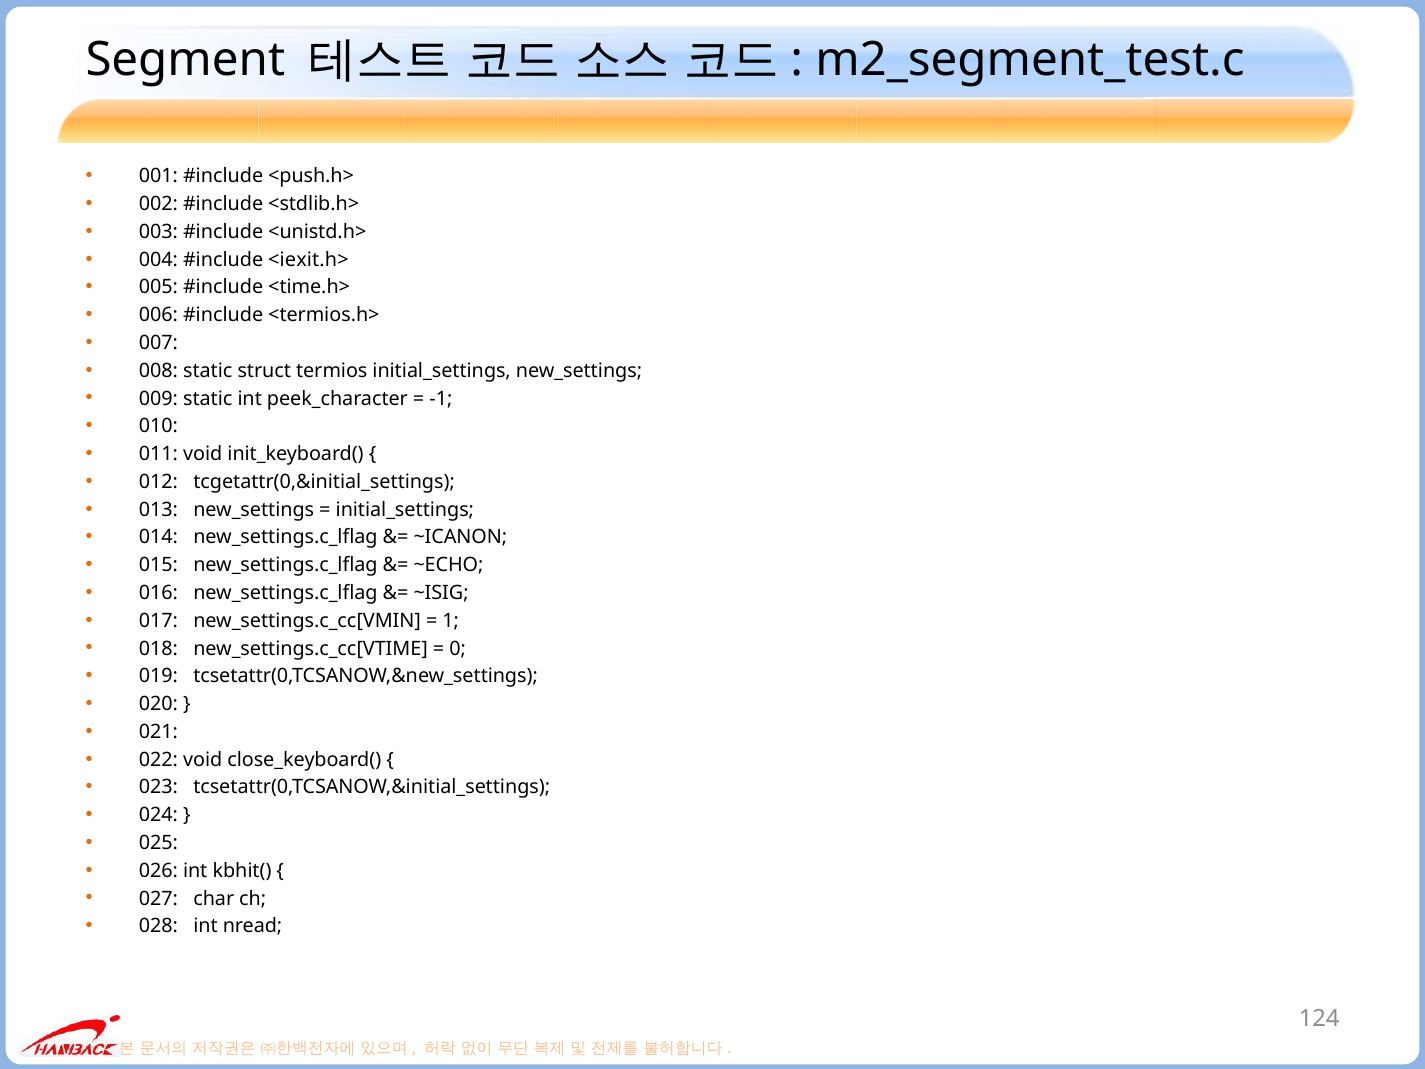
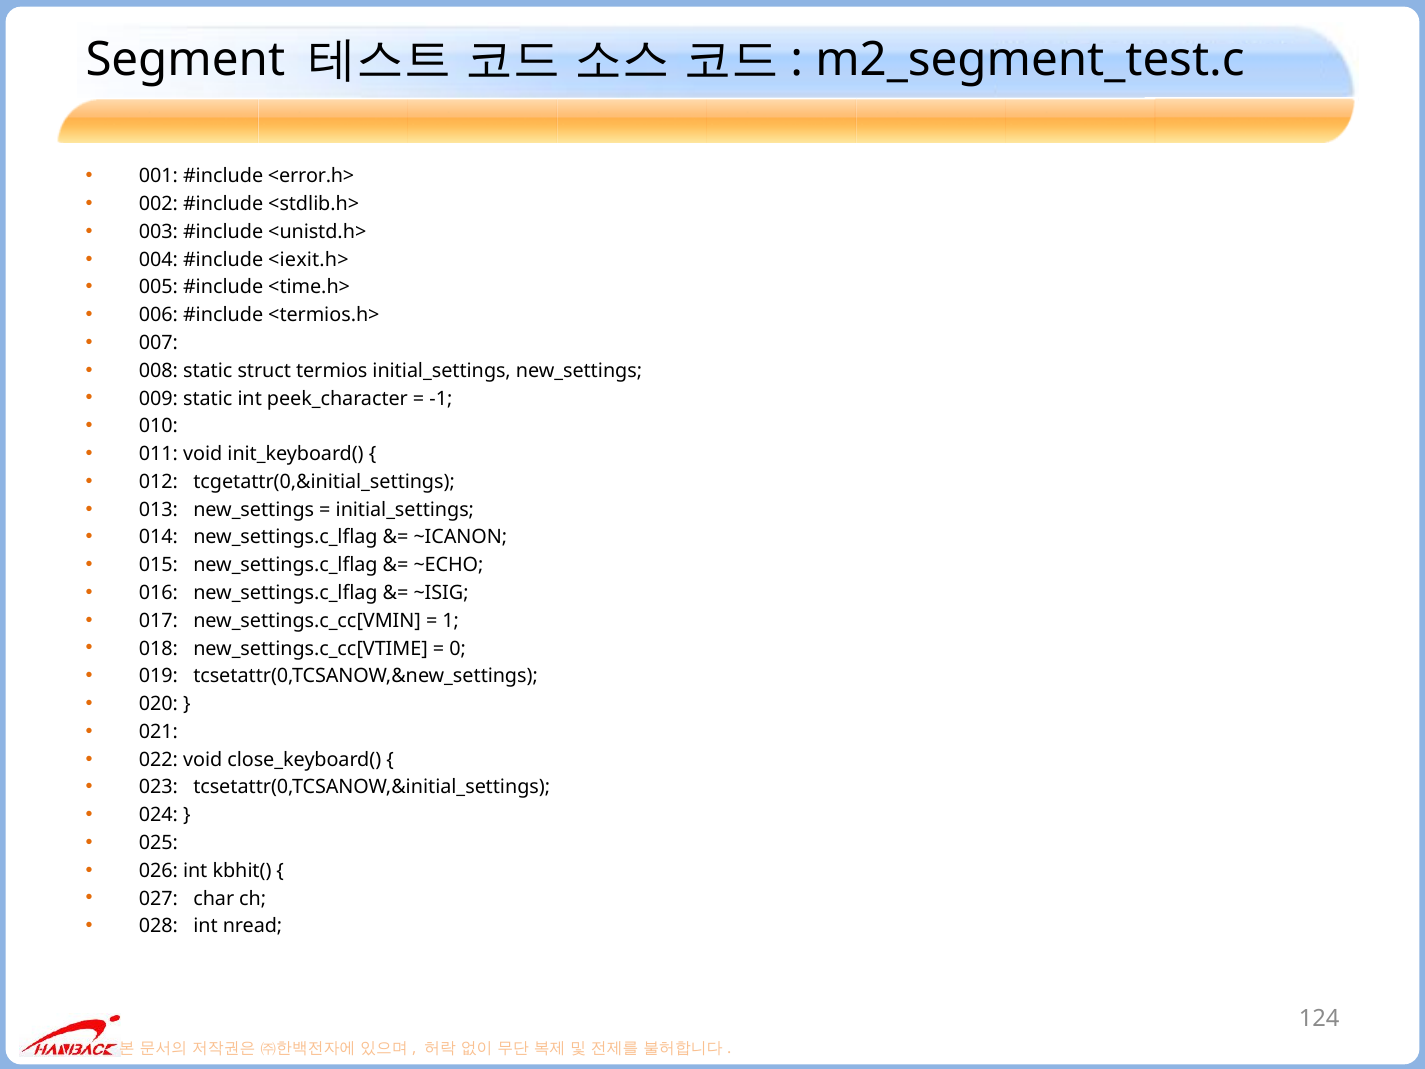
<push.h>: <push.h> -> <error.h>
